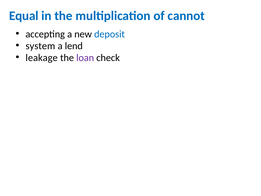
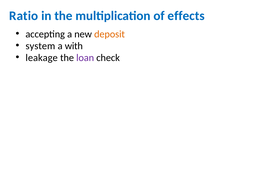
Equal: Equal -> Ratio
cannot: cannot -> effects
deposit colour: blue -> orange
lend: lend -> with
